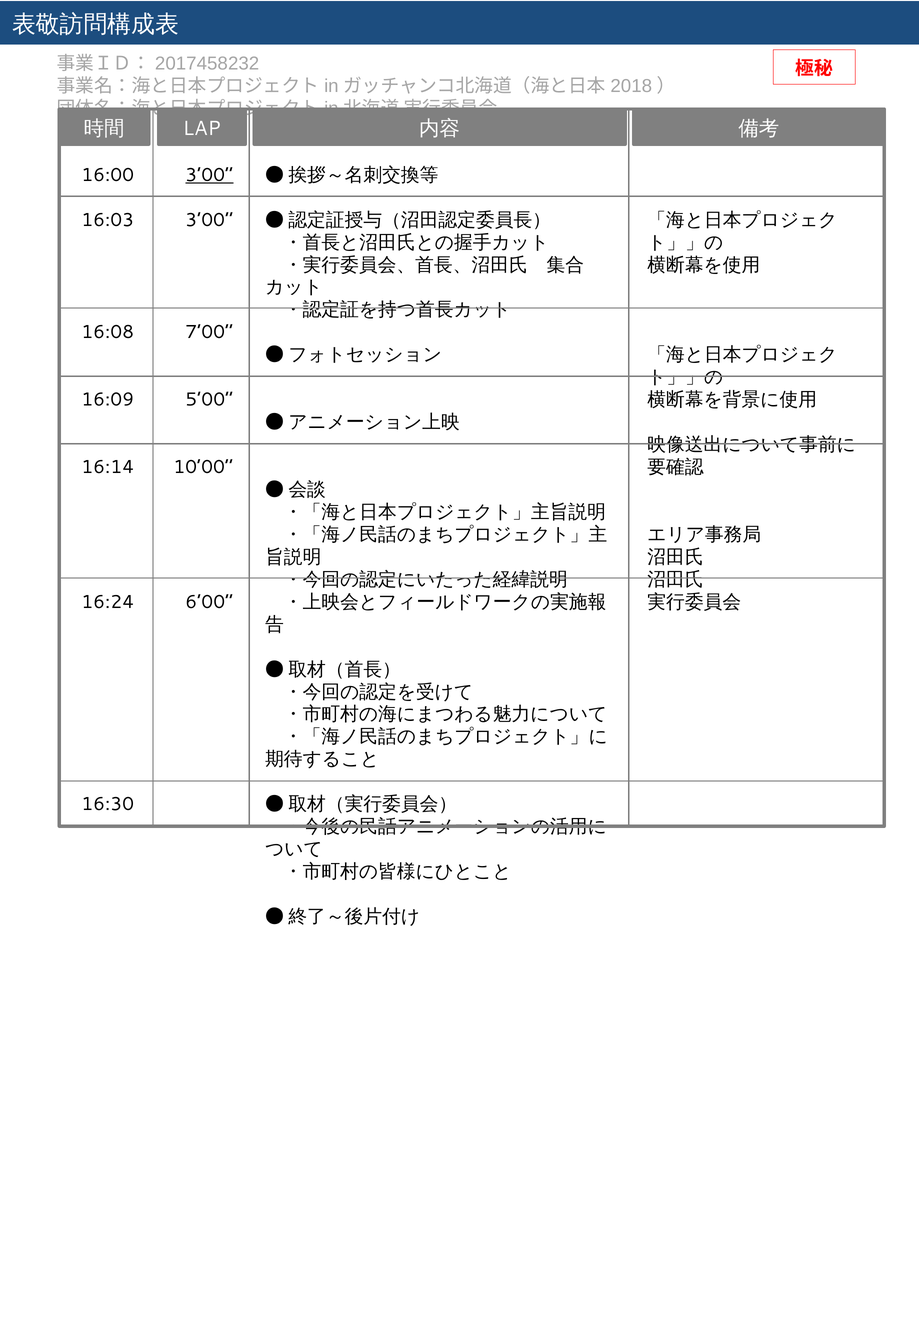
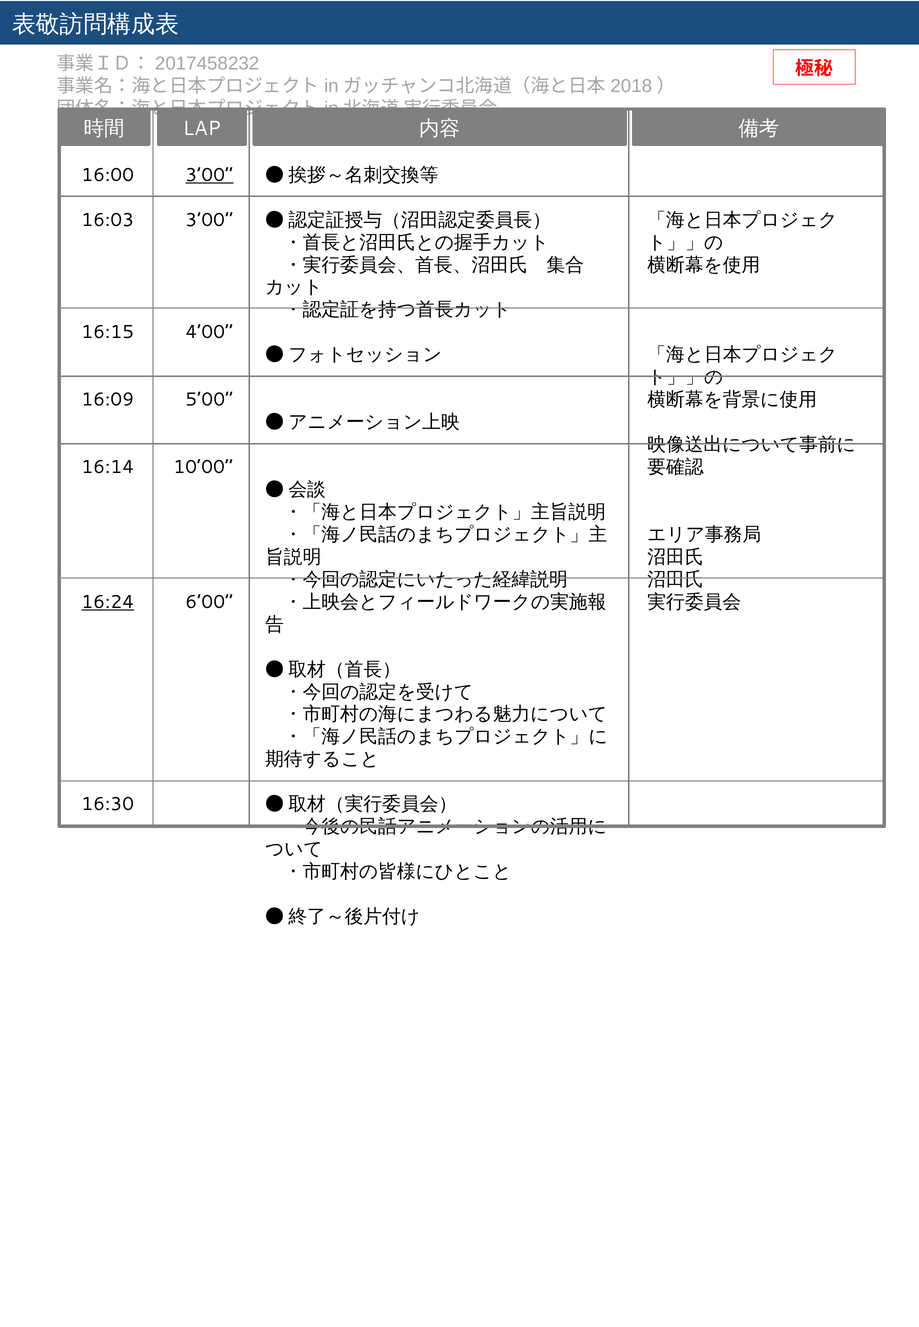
16:08: 16:08 -> 16:15
7’00: 7’00 -> 4’00
16:24 underline: none -> present
